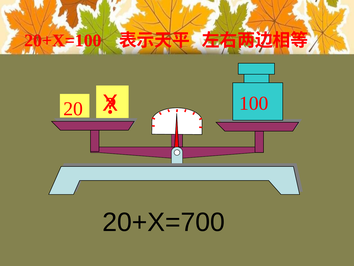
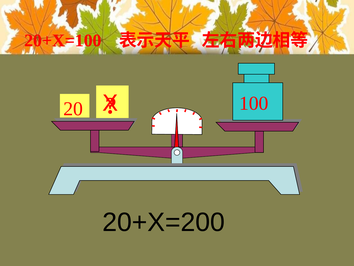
20+X=700: 20+X=700 -> 20+X=200
